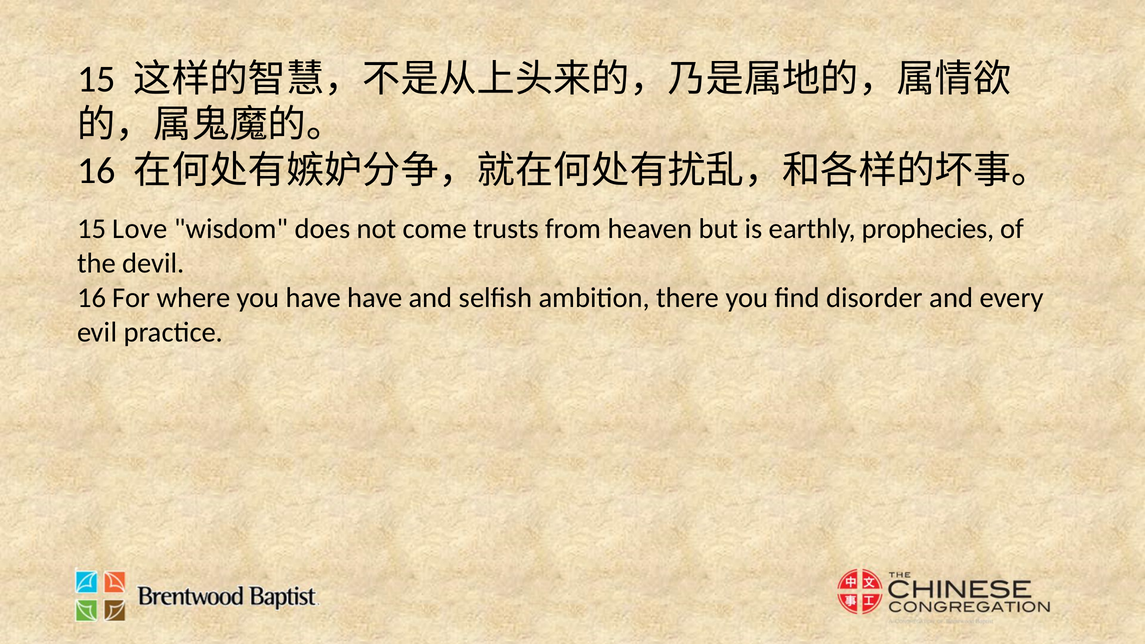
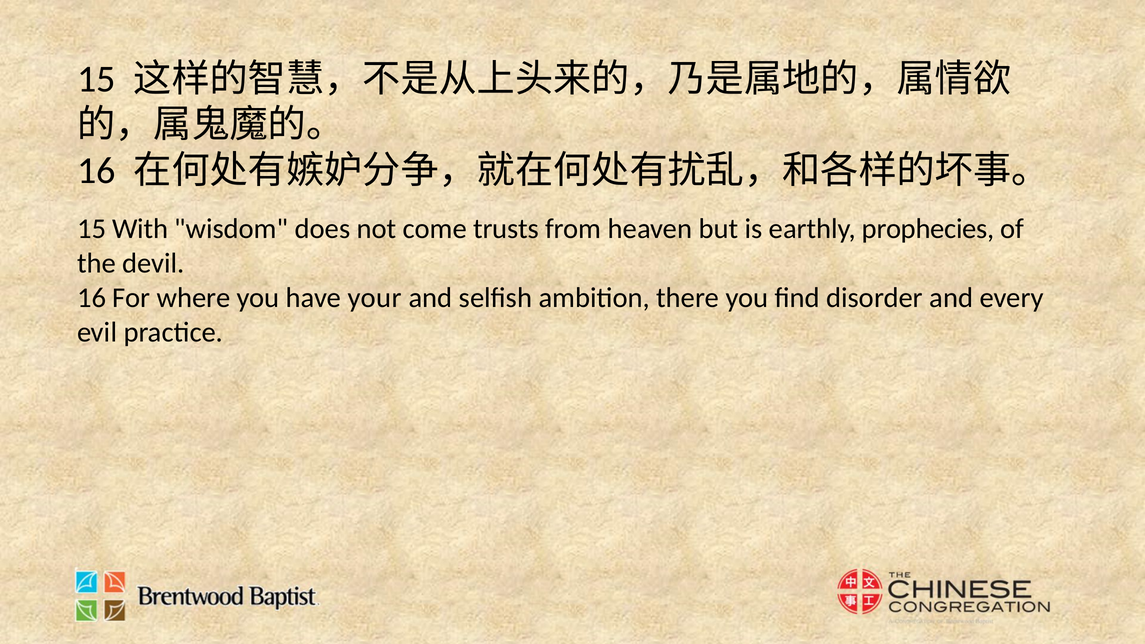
Love: Love -> With
have have: have -> your
